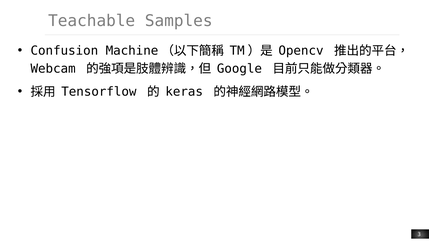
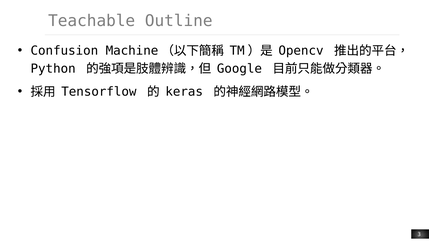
Samples: Samples -> Outline
Webcam: Webcam -> Python
